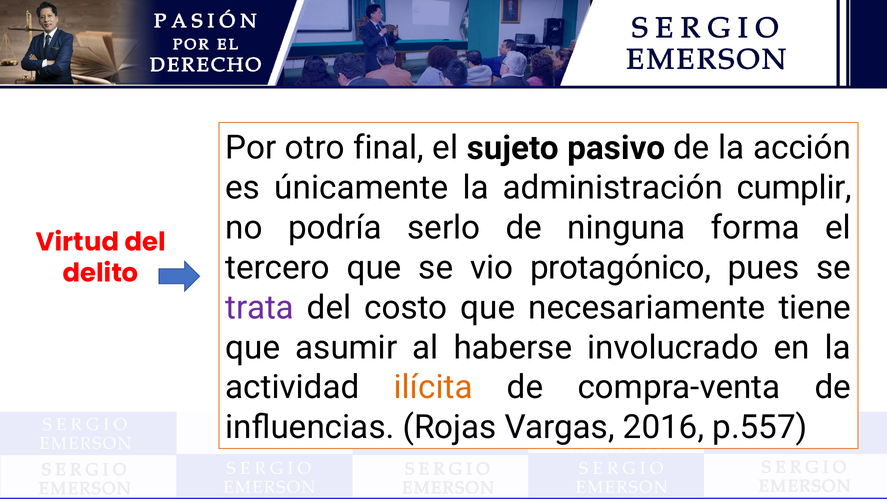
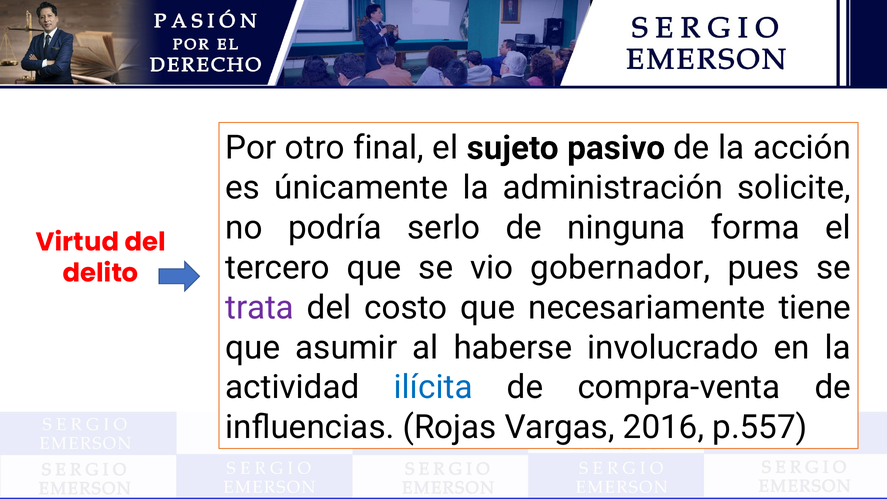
cumplir: cumplir -> solicite
protagónico: protagónico -> gobernador
ilícita colour: orange -> blue
